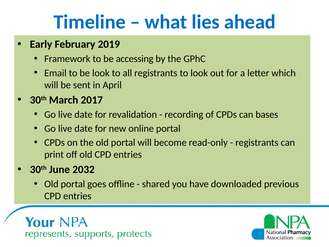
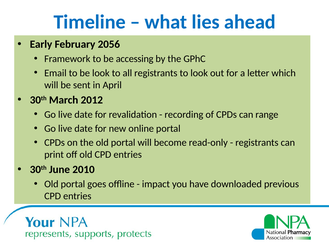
2019: 2019 -> 2056
2017: 2017 -> 2012
bases: bases -> range
2032: 2032 -> 2010
shared: shared -> impact
